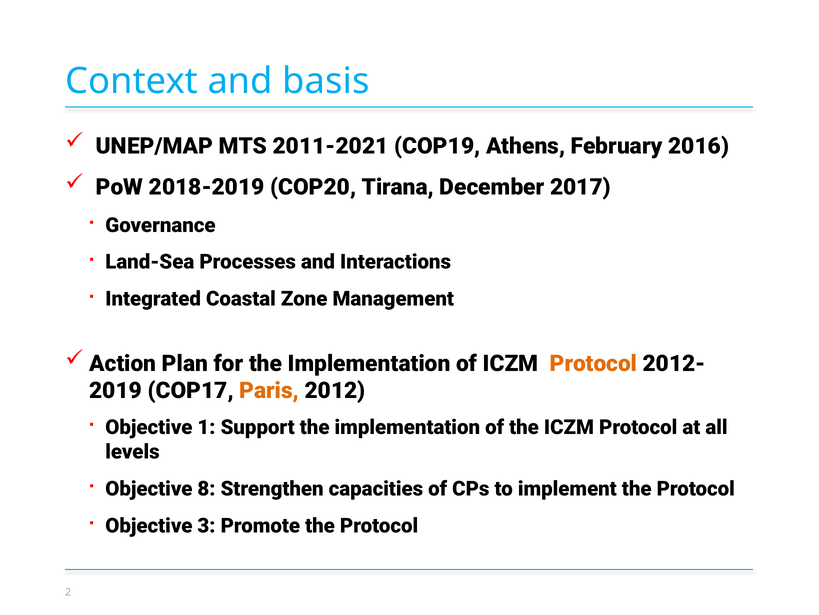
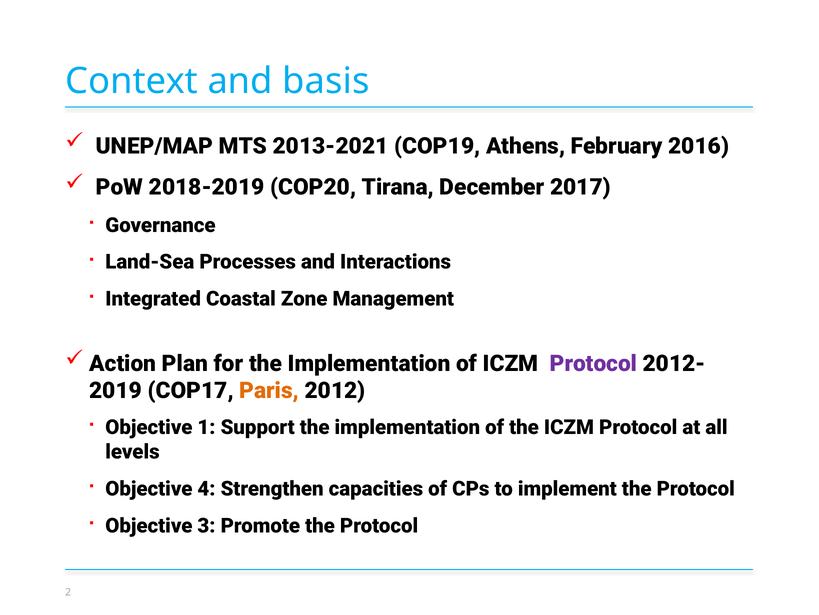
2011-2021: 2011-2021 -> 2013-2021
Protocol at (593, 363) colour: orange -> purple
8: 8 -> 4
